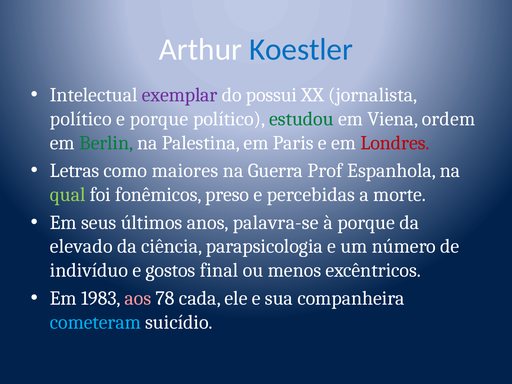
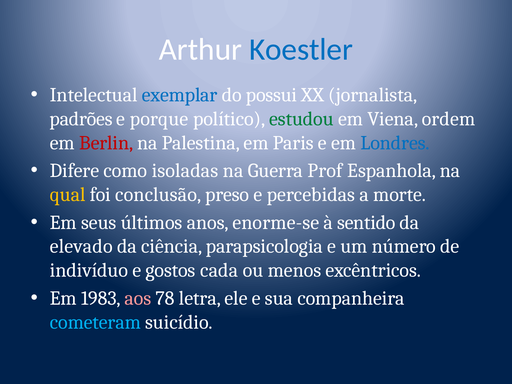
exemplar colour: purple -> blue
político at (81, 119): político -> padrões
Berlin colour: green -> red
Londres colour: red -> blue
Letras: Letras -> Difere
maiores: maiores -> isoladas
qual colour: light green -> yellow
fonêmicos: fonêmicos -> conclusão
palavra-se: palavra-se -> enorme-se
à porque: porque -> sentido
final: final -> cada
cada: cada -> letra
